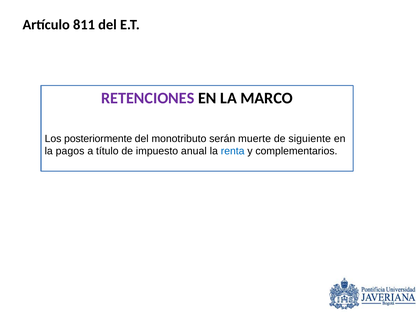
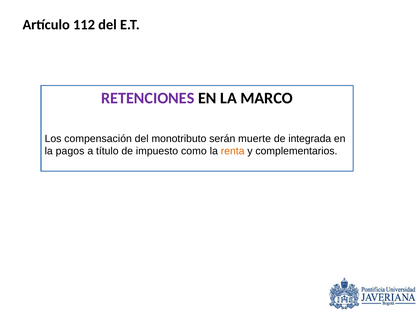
811: 811 -> 112
posteriormente: posteriormente -> compensación
siguiente: siguiente -> integrada
anual: anual -> como
renta colour: blue -> orange
